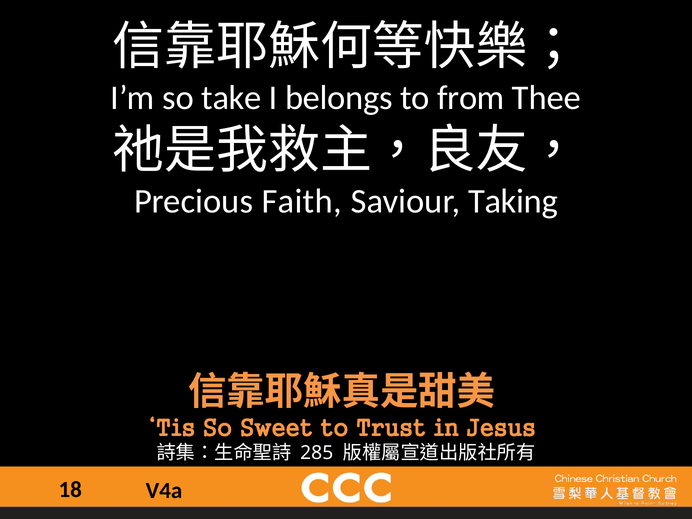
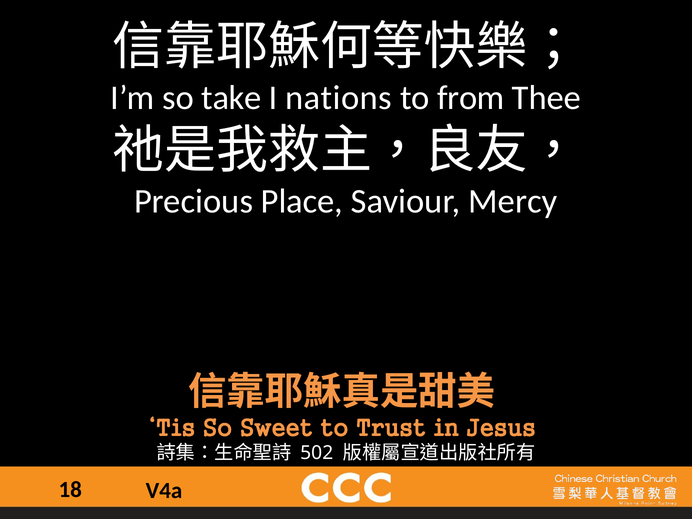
belongs: belongs -> nations
Faith: Faith -> Place
Taking: Taking -> Mercy
285: 285 -> 502
